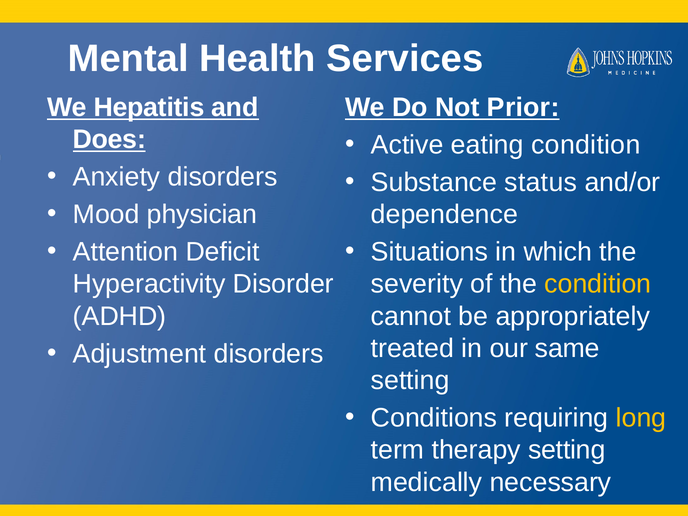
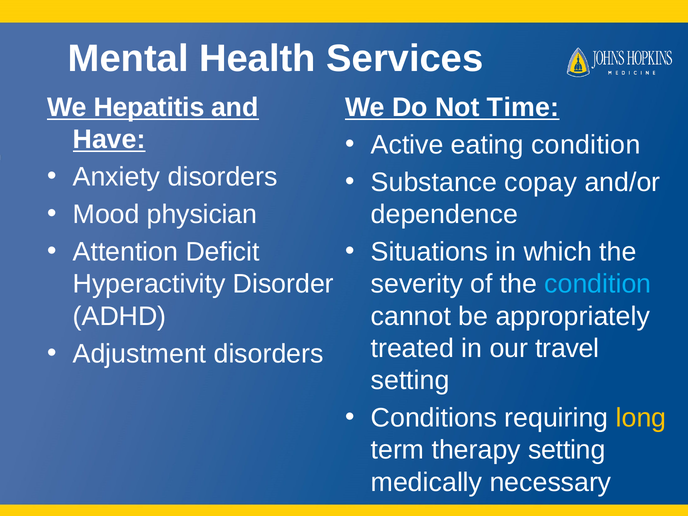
Prior: Prior -> Time
Does: Does -> Have
status: status -> copay
condition at (598, 284) colour: yellow -> light blue
same: same -> travel
